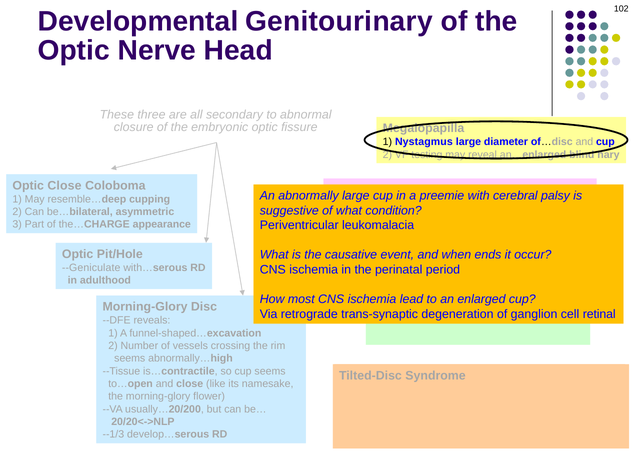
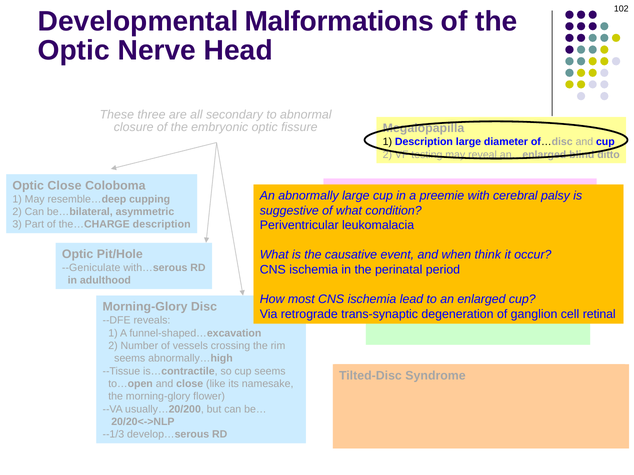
Genitourinary: Genitourinary -> Malformations
1 Nystagmus: Nystagmus -> Description
nary: nary -> ditto
the…CHARGE appearance: appearance -> description
when ends: ends -> think
